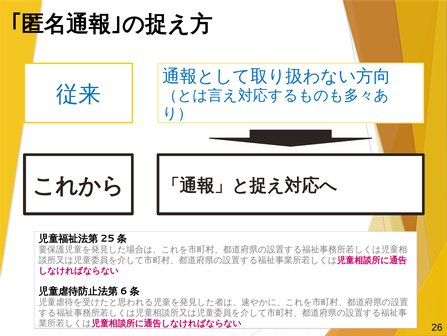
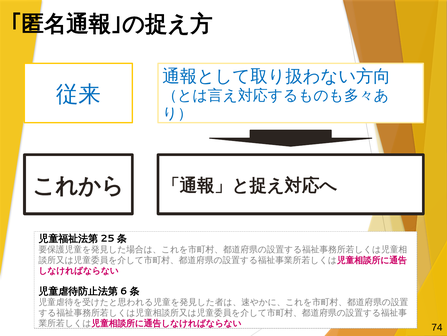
26: 26 -> 74
